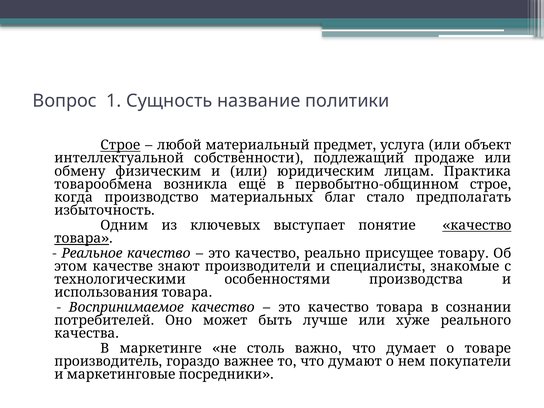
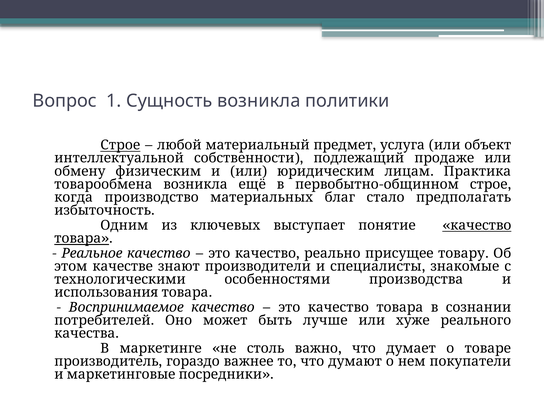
Сущность название: название -> возникла
